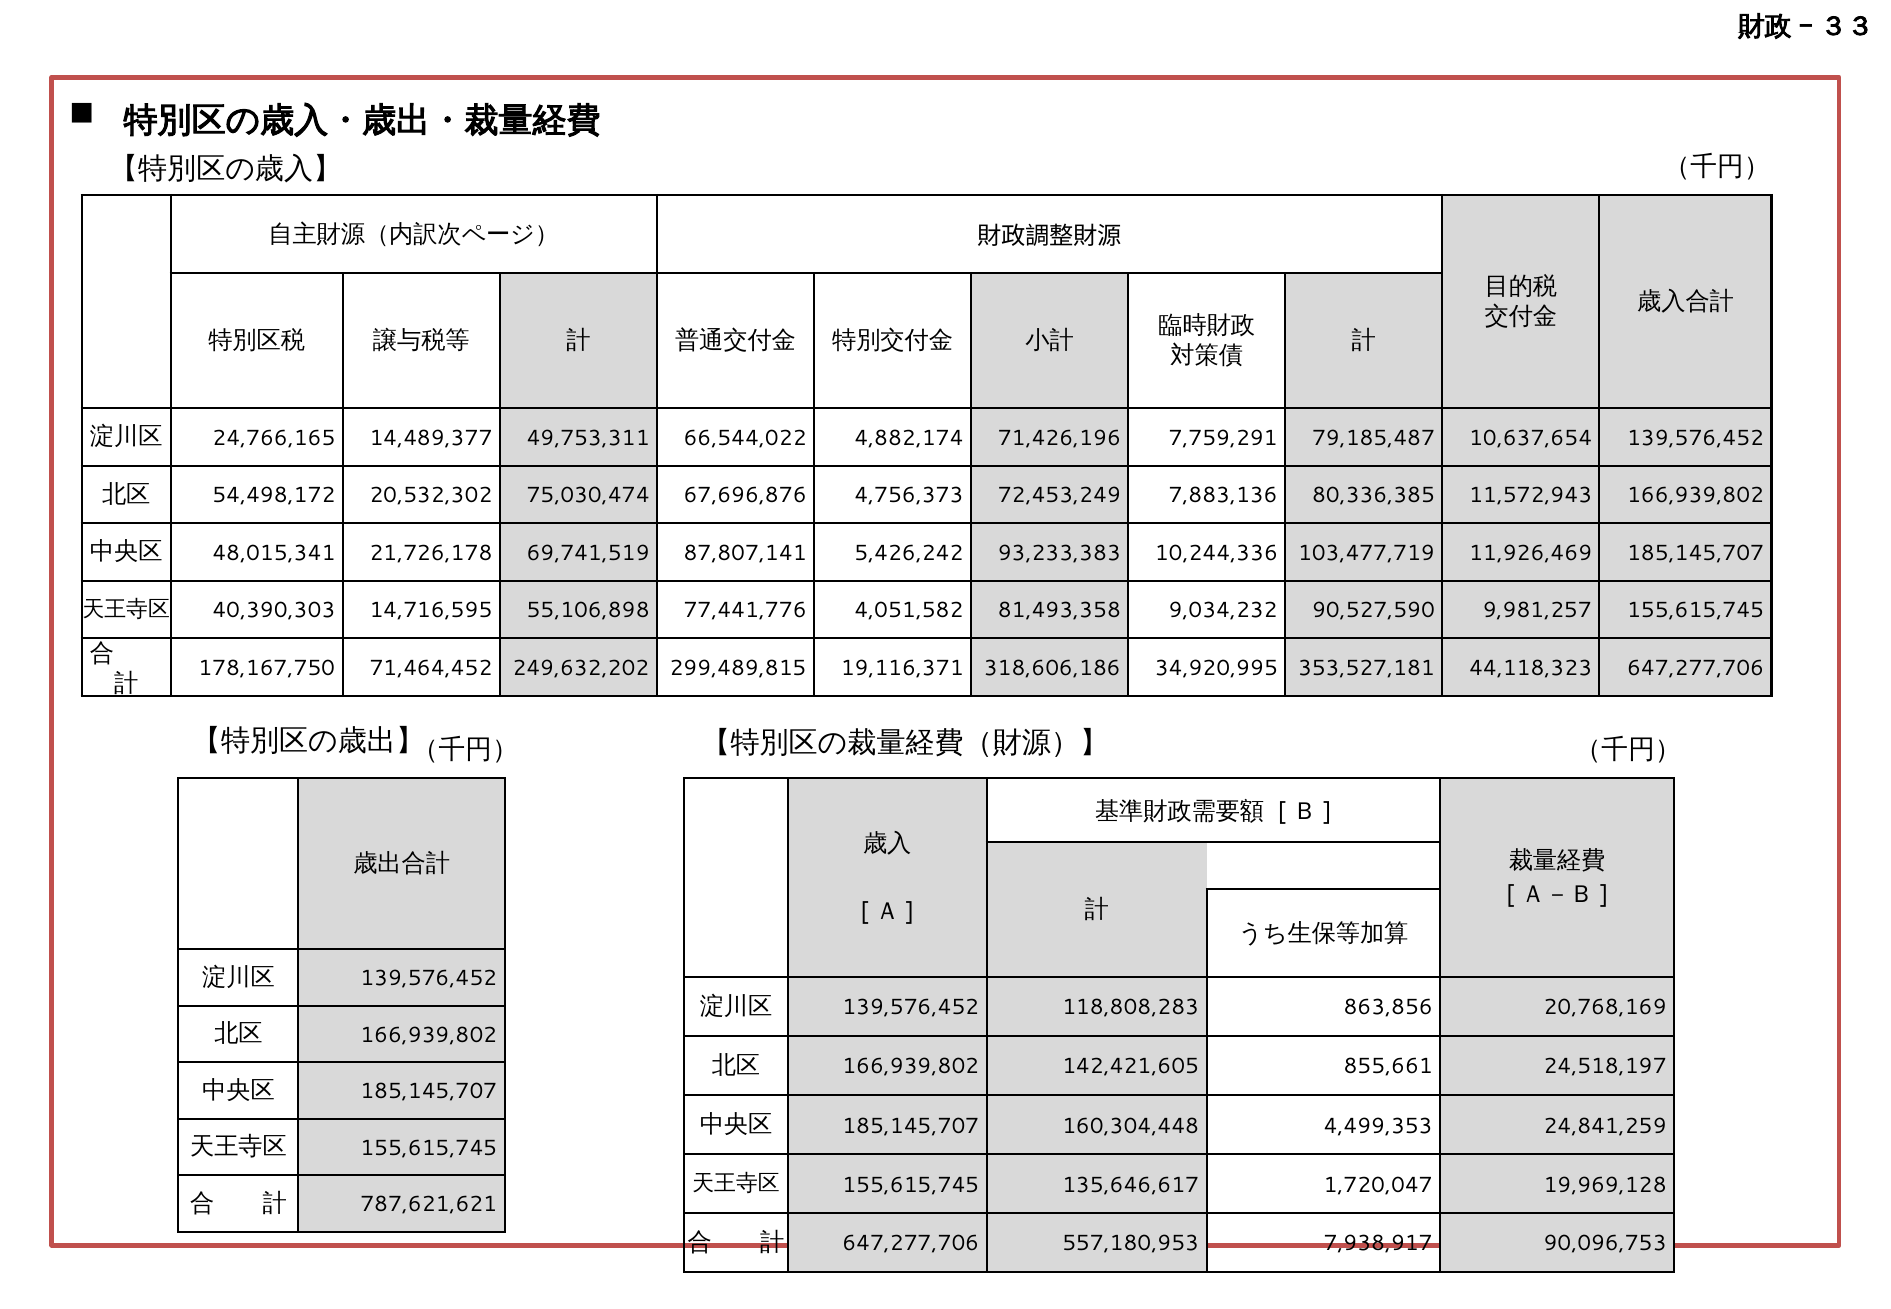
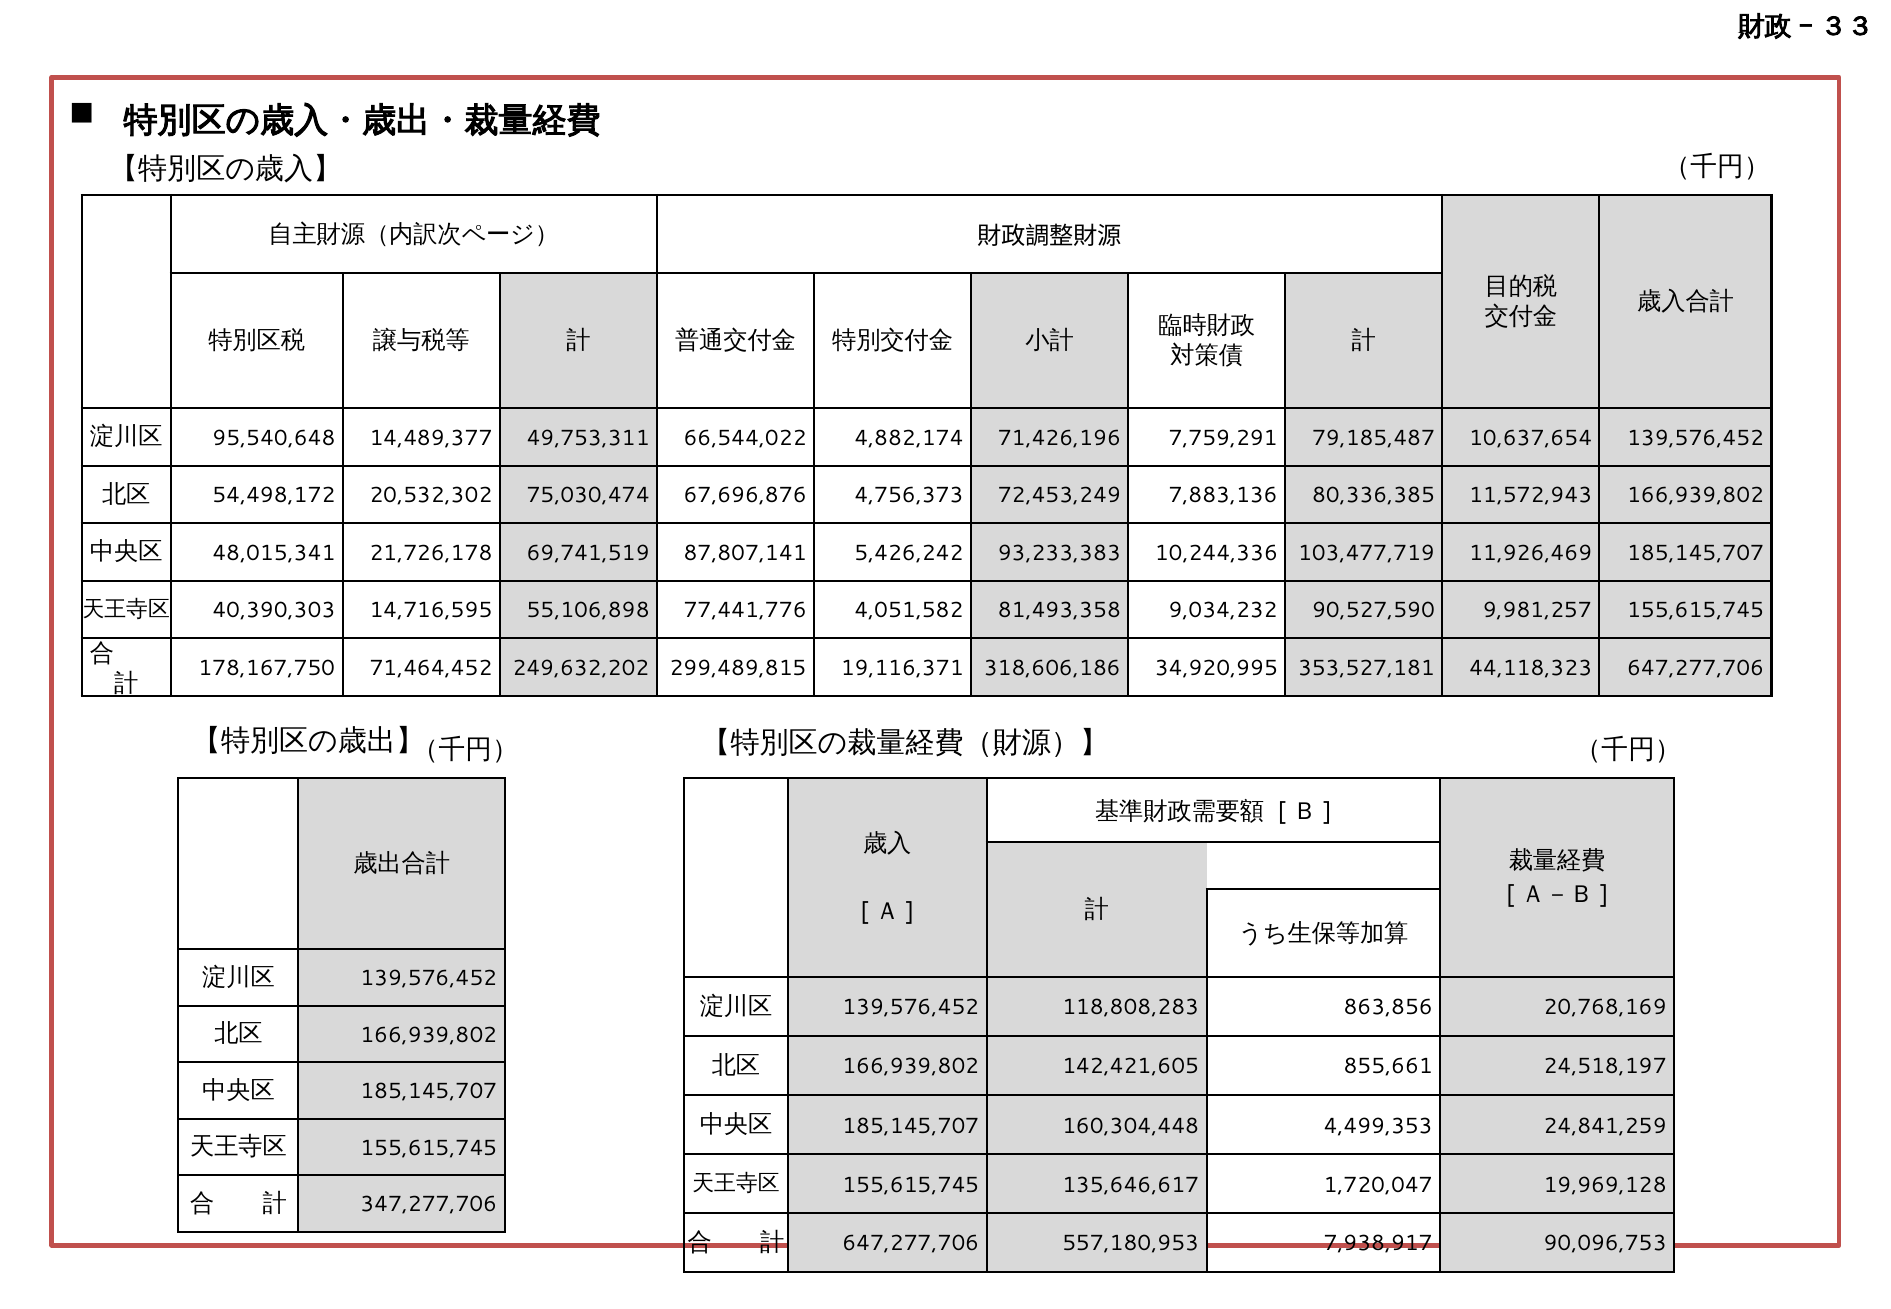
24,766,165: 24,766,165 -> 95,540,648
787,621,621: 787,621,621 -> 347,277,706
